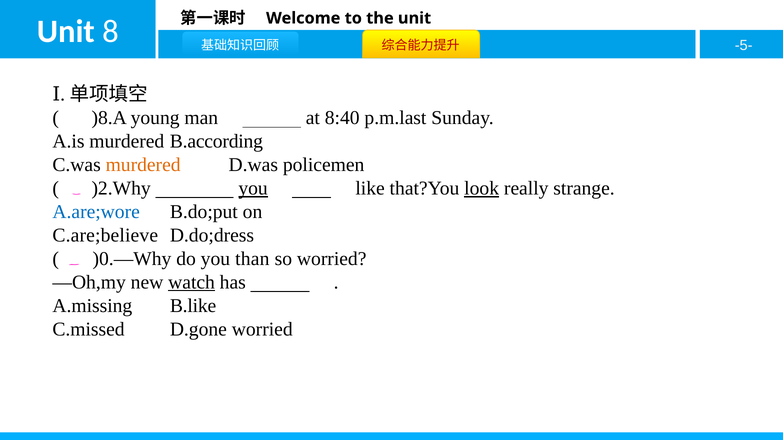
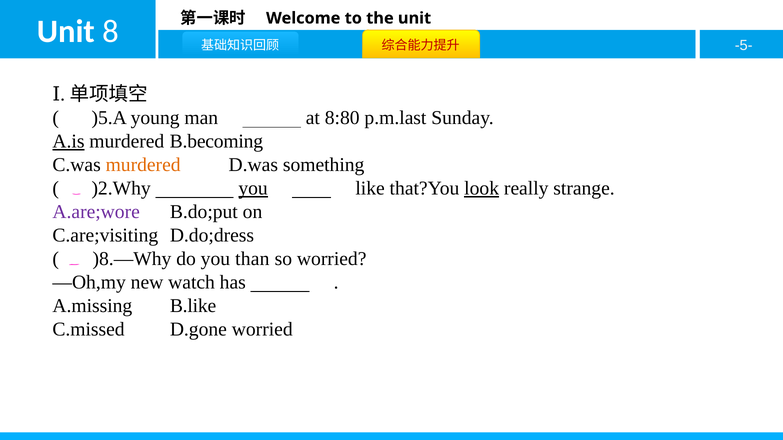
)8.A: )8.A -> )5.A
8:40: 8:40 -> 8:80
A.is underline: none -> present
B.according: B.according -> B.becoming
policemen: policemen -> something
A.are;wore colour: blue -> purple
C.are;believe: C.are;believe -> C.are;visiting
)0.—Why: )0.—Why -> )8.—Why
watch underline: present -> none
